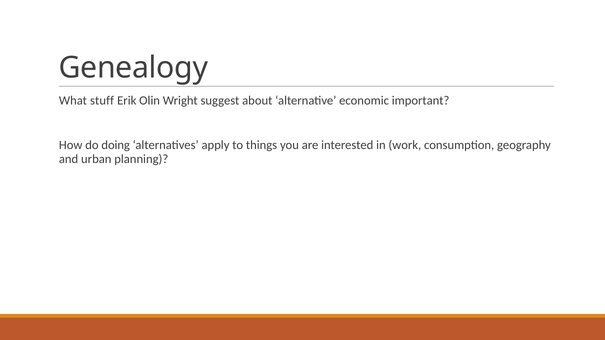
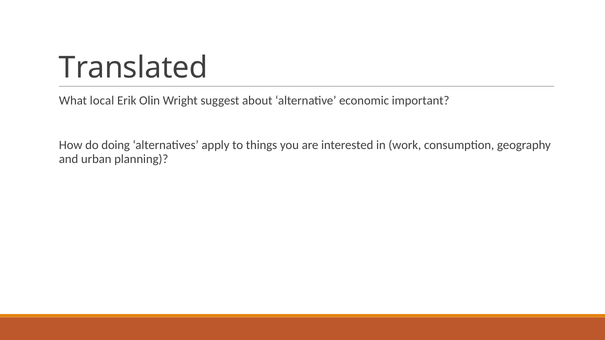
Genealogy: Genealogy -> Translated
stuff: stuff -> local
